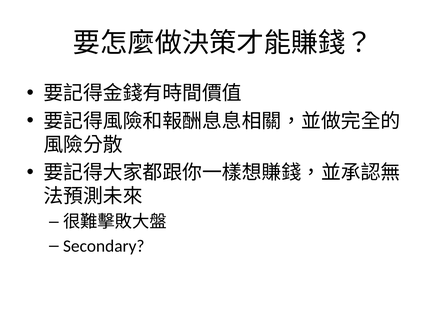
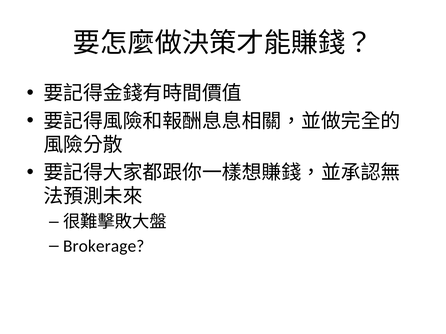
Secondary: Secondary -> Brokerage
